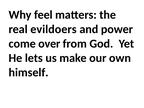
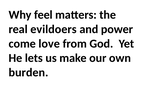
over: over -> love
himself: himself -> burden
